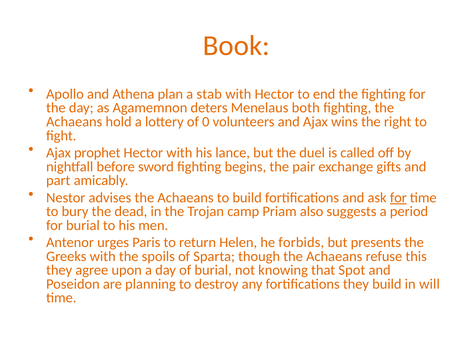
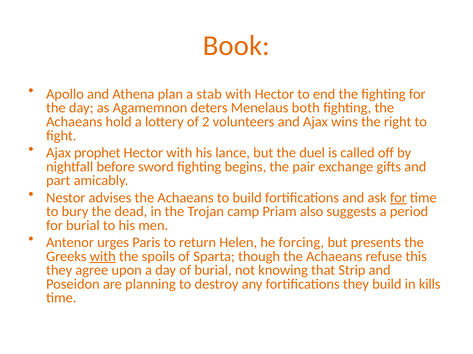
0: 0 -> 2
forbids: forbids -> forcing
with at (103, 257) underline: none -> present
Spot: Spot -> Strip
will: will -> kills
